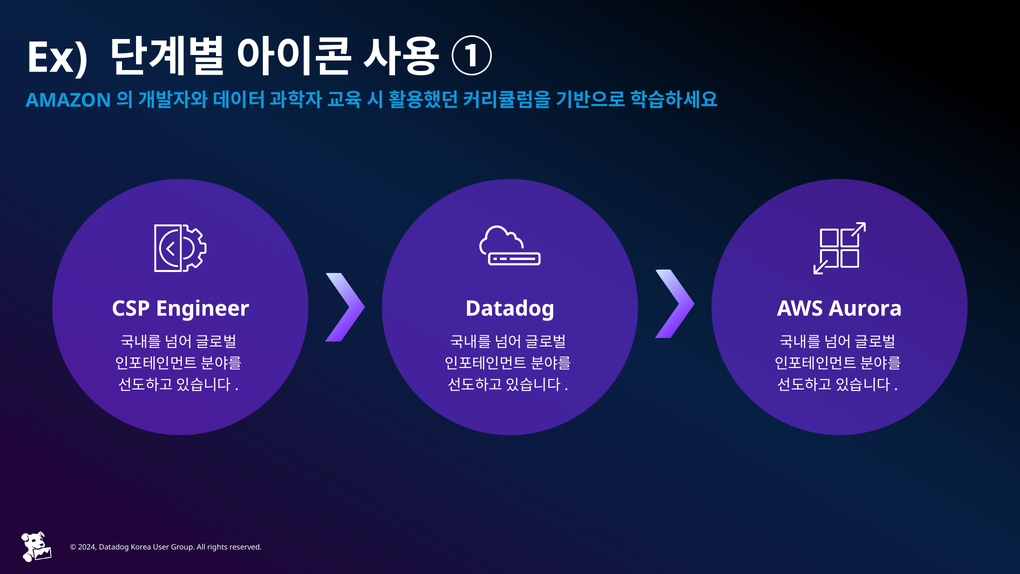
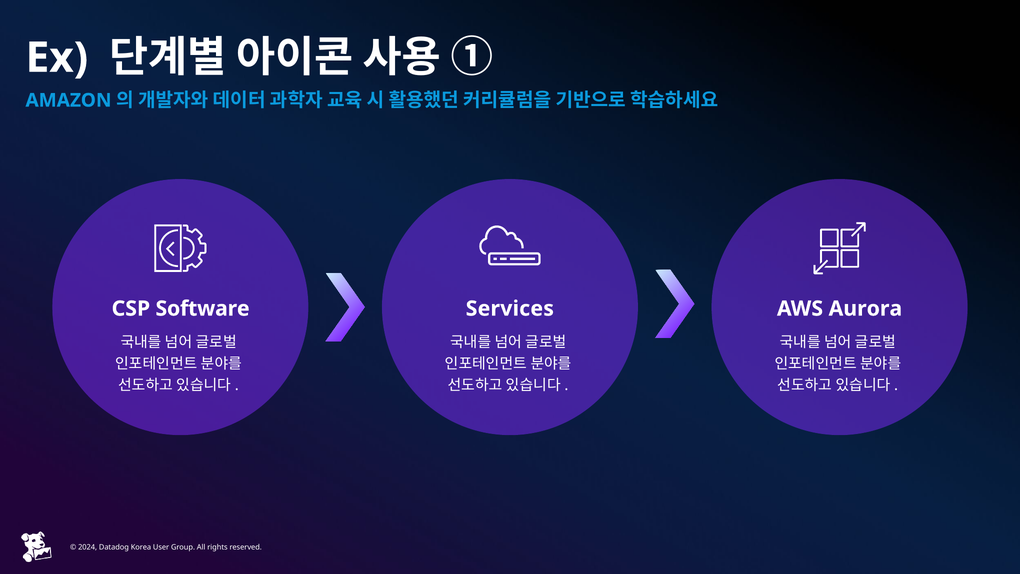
Engineer: Engineer -> Software
Datadog at (510, 309): Datadog -> Services
